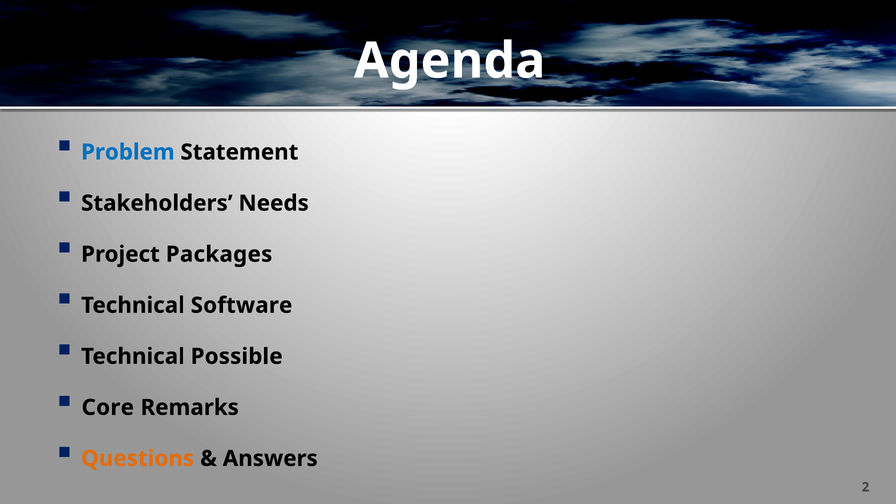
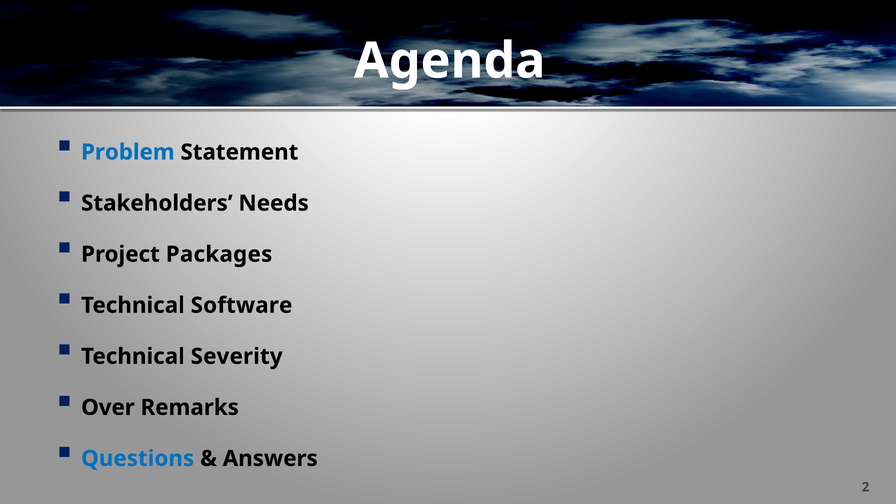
Possible: Possible -> Severity
Core: Core -> Over
Questions colour: orange -> blue
